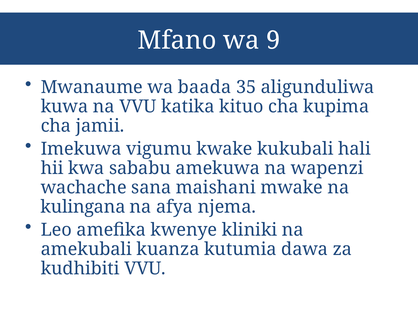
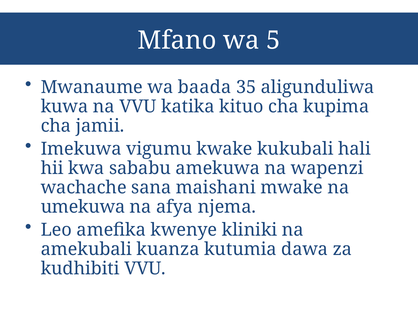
9: 9 -> 5
kulingana: kulingana -> umekuwa
